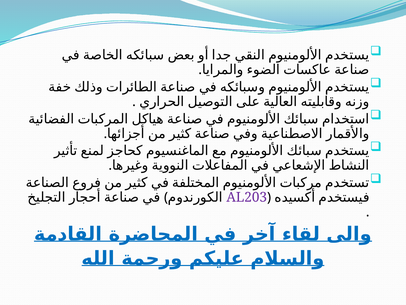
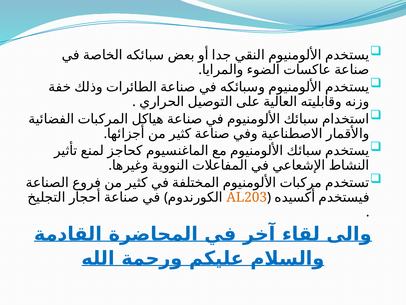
AL203 colour: purple -> orange
